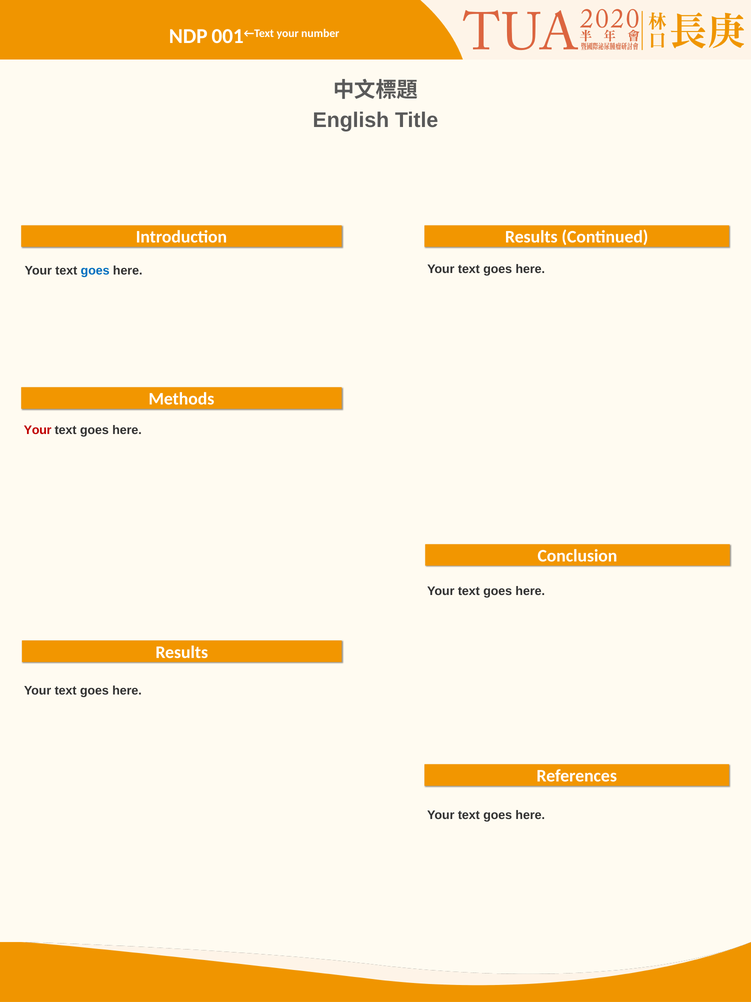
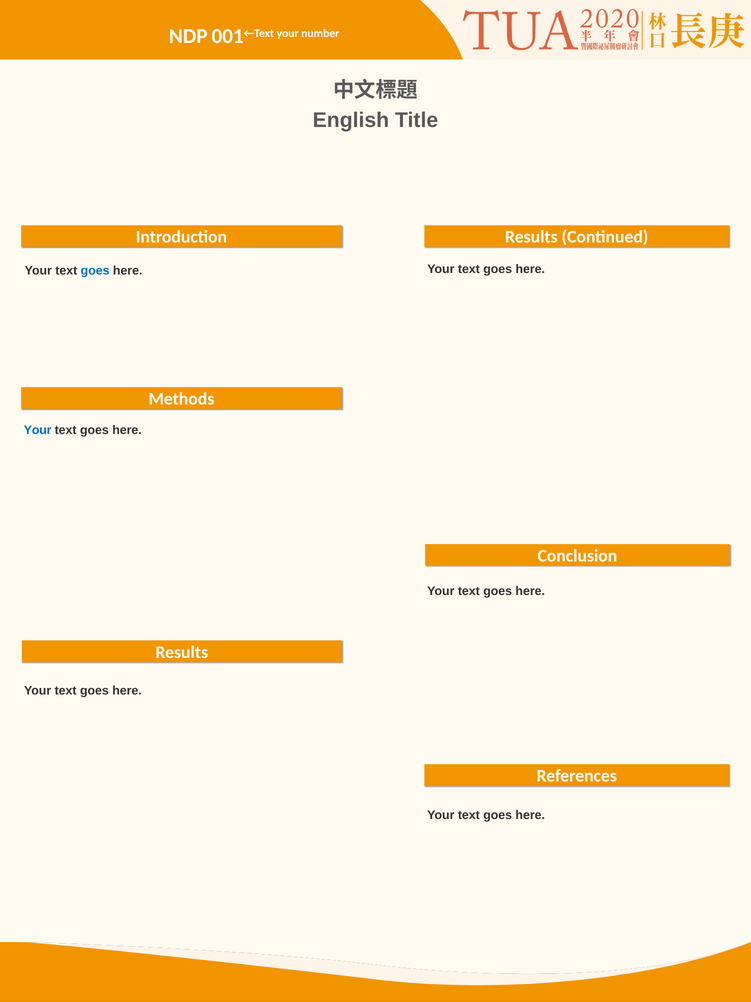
Your at (38, 430) colour: red -> blue
